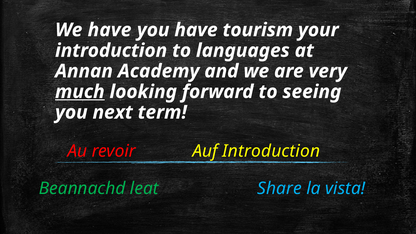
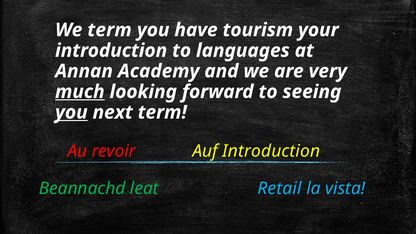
We have: have -> term
you at (71, 112) underline: none -> present
Share: Share -> Retail
